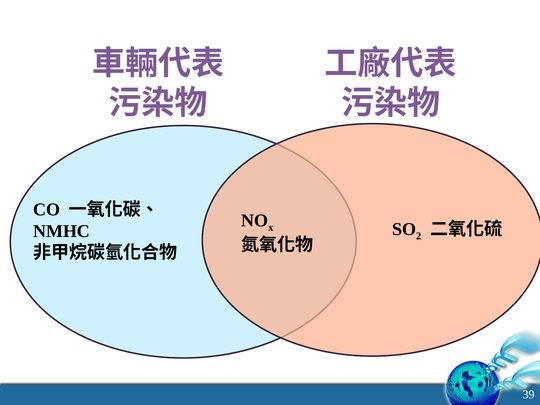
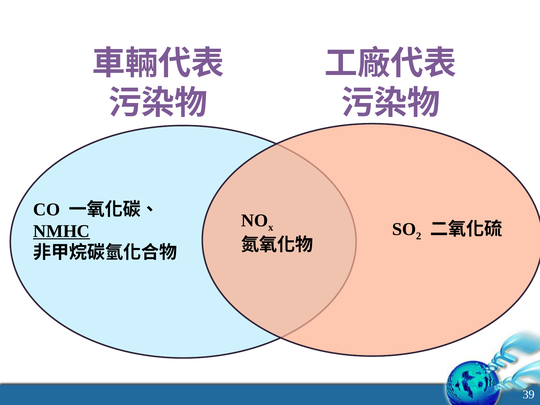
NMHC underline: none -> present
